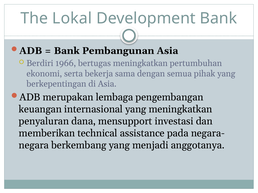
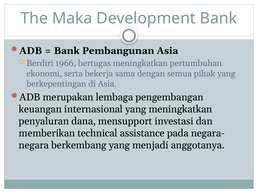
Lokal: Lokal -> Maka
